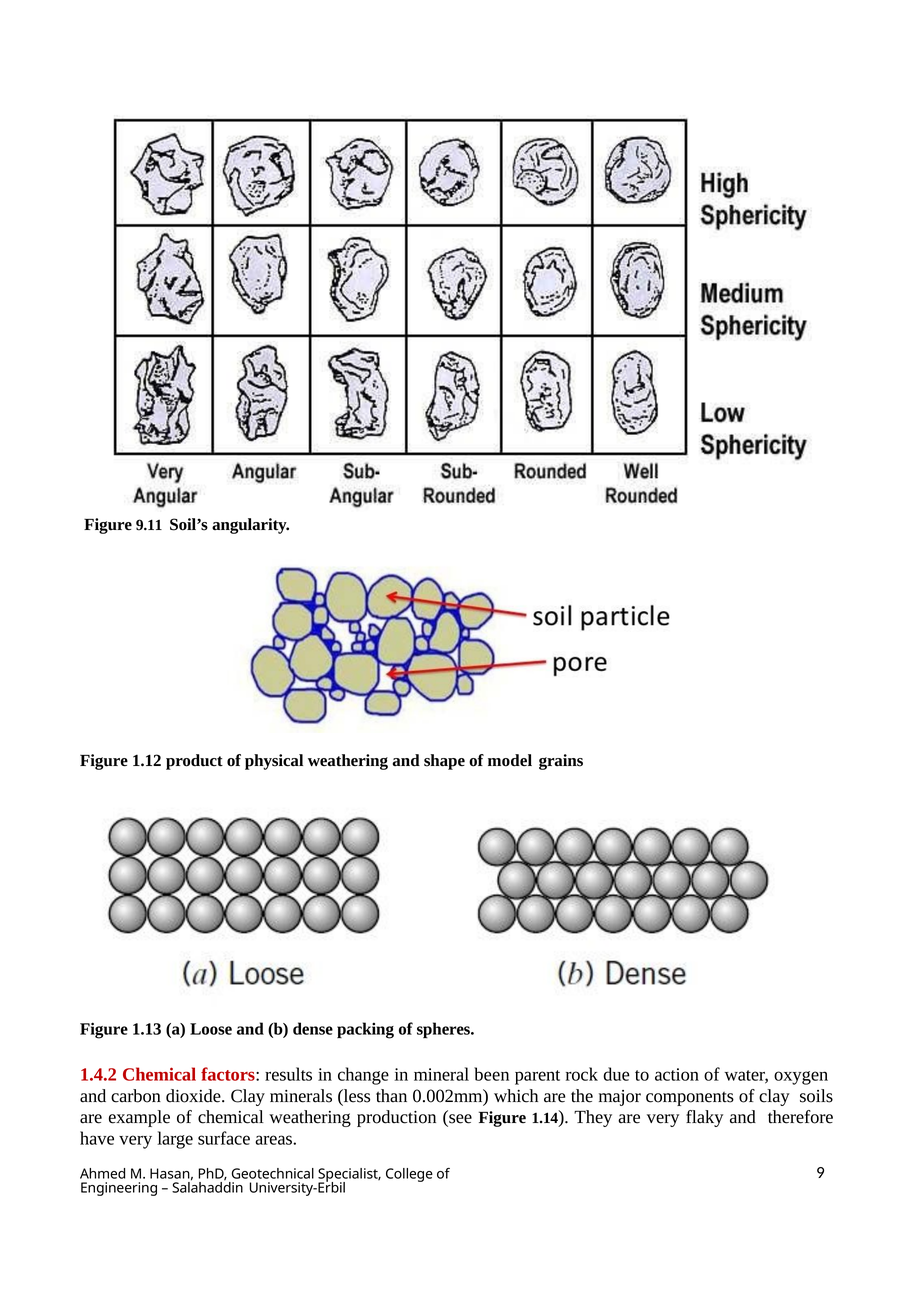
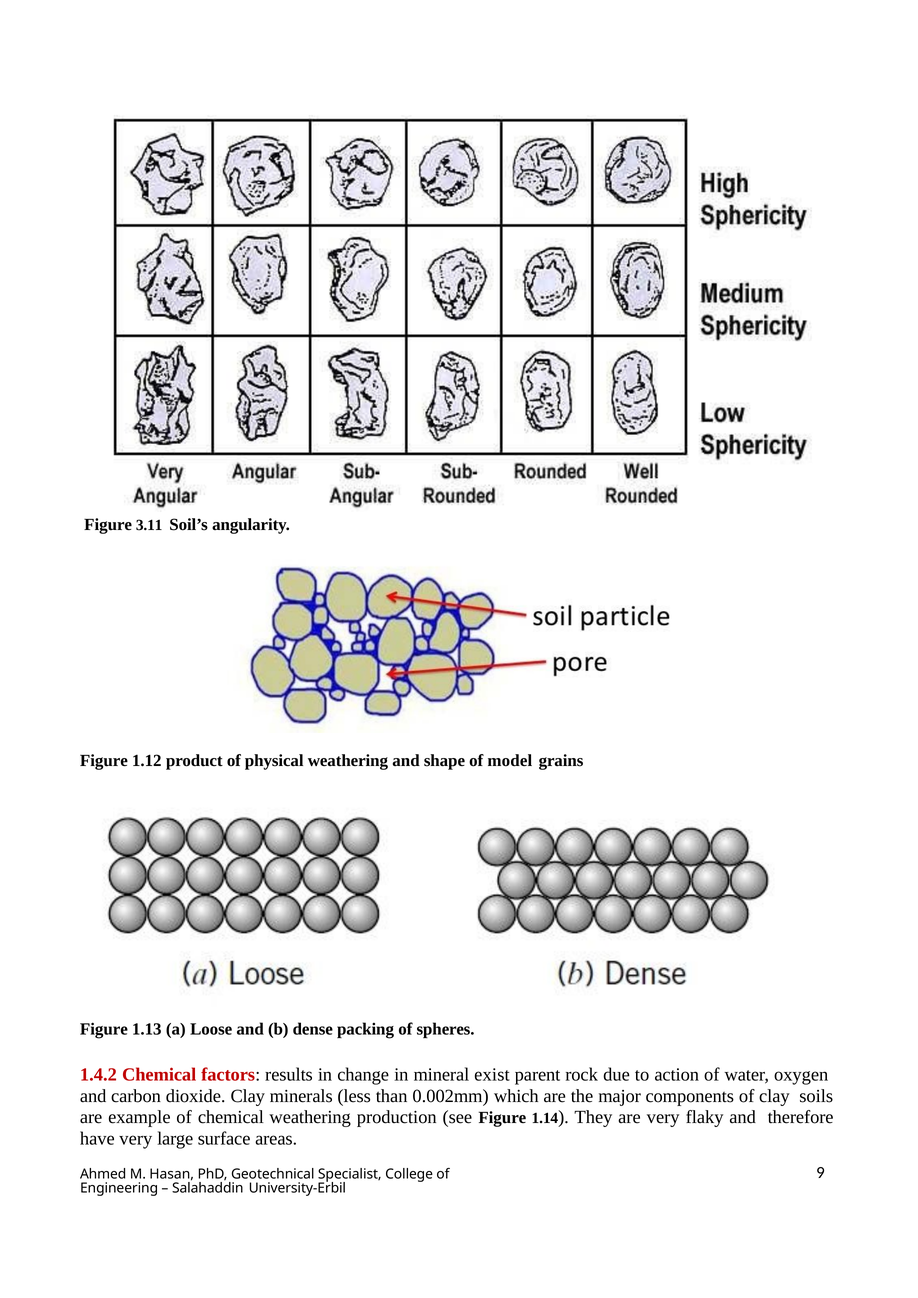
9.11: 9.11 -> 3.11
been: been -> exist
